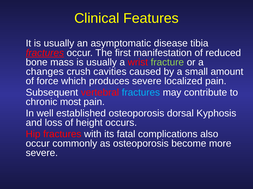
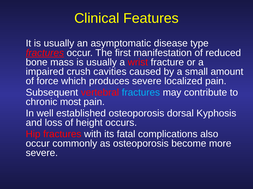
tibia: tibia -> type
fracture colour: light green -> white
changes: changes -> impaired
